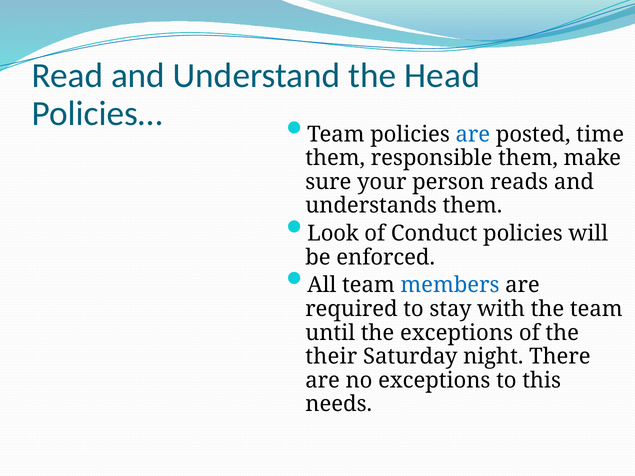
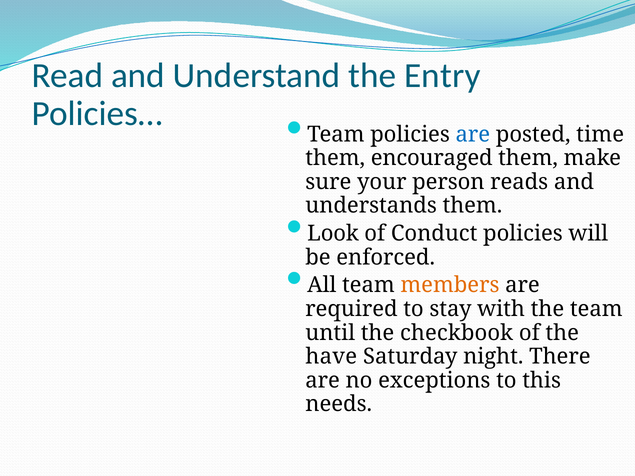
Head: Head -> Entry
responsible: responsible -> encouraged
members colour: blue -> orange
the exceptions: exceptions -> checkbook
their: their -> have
